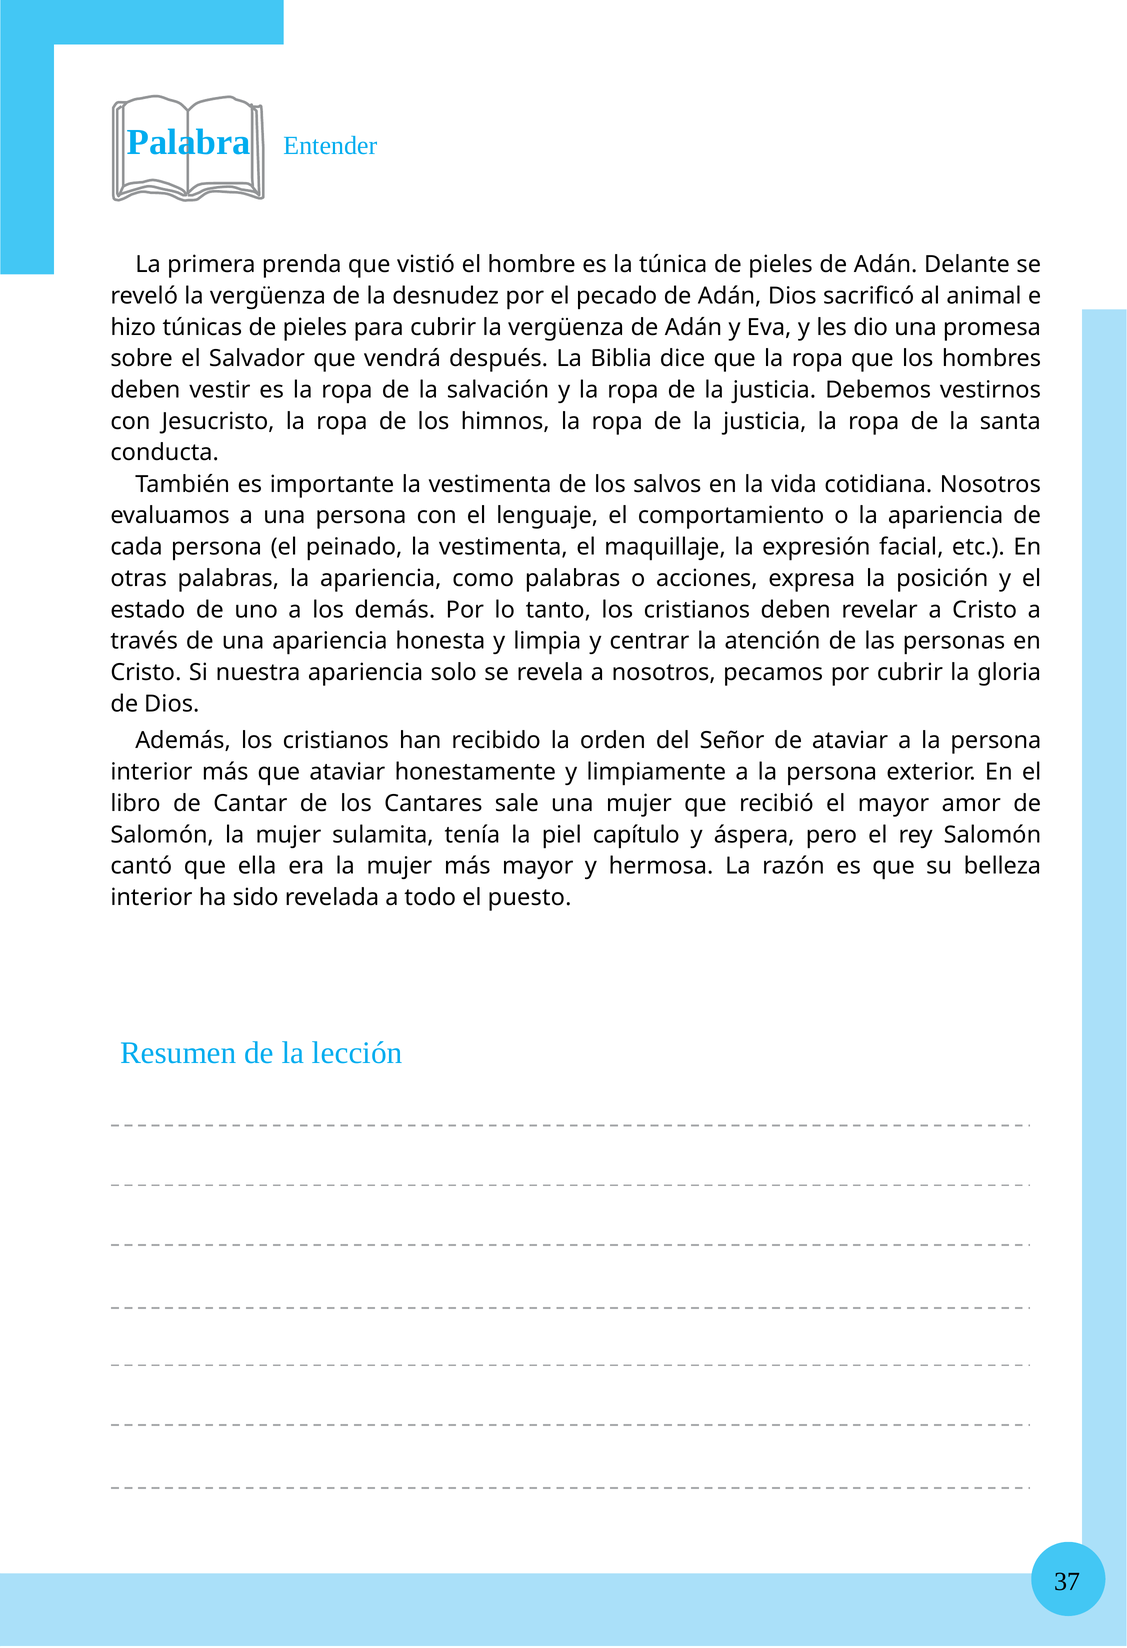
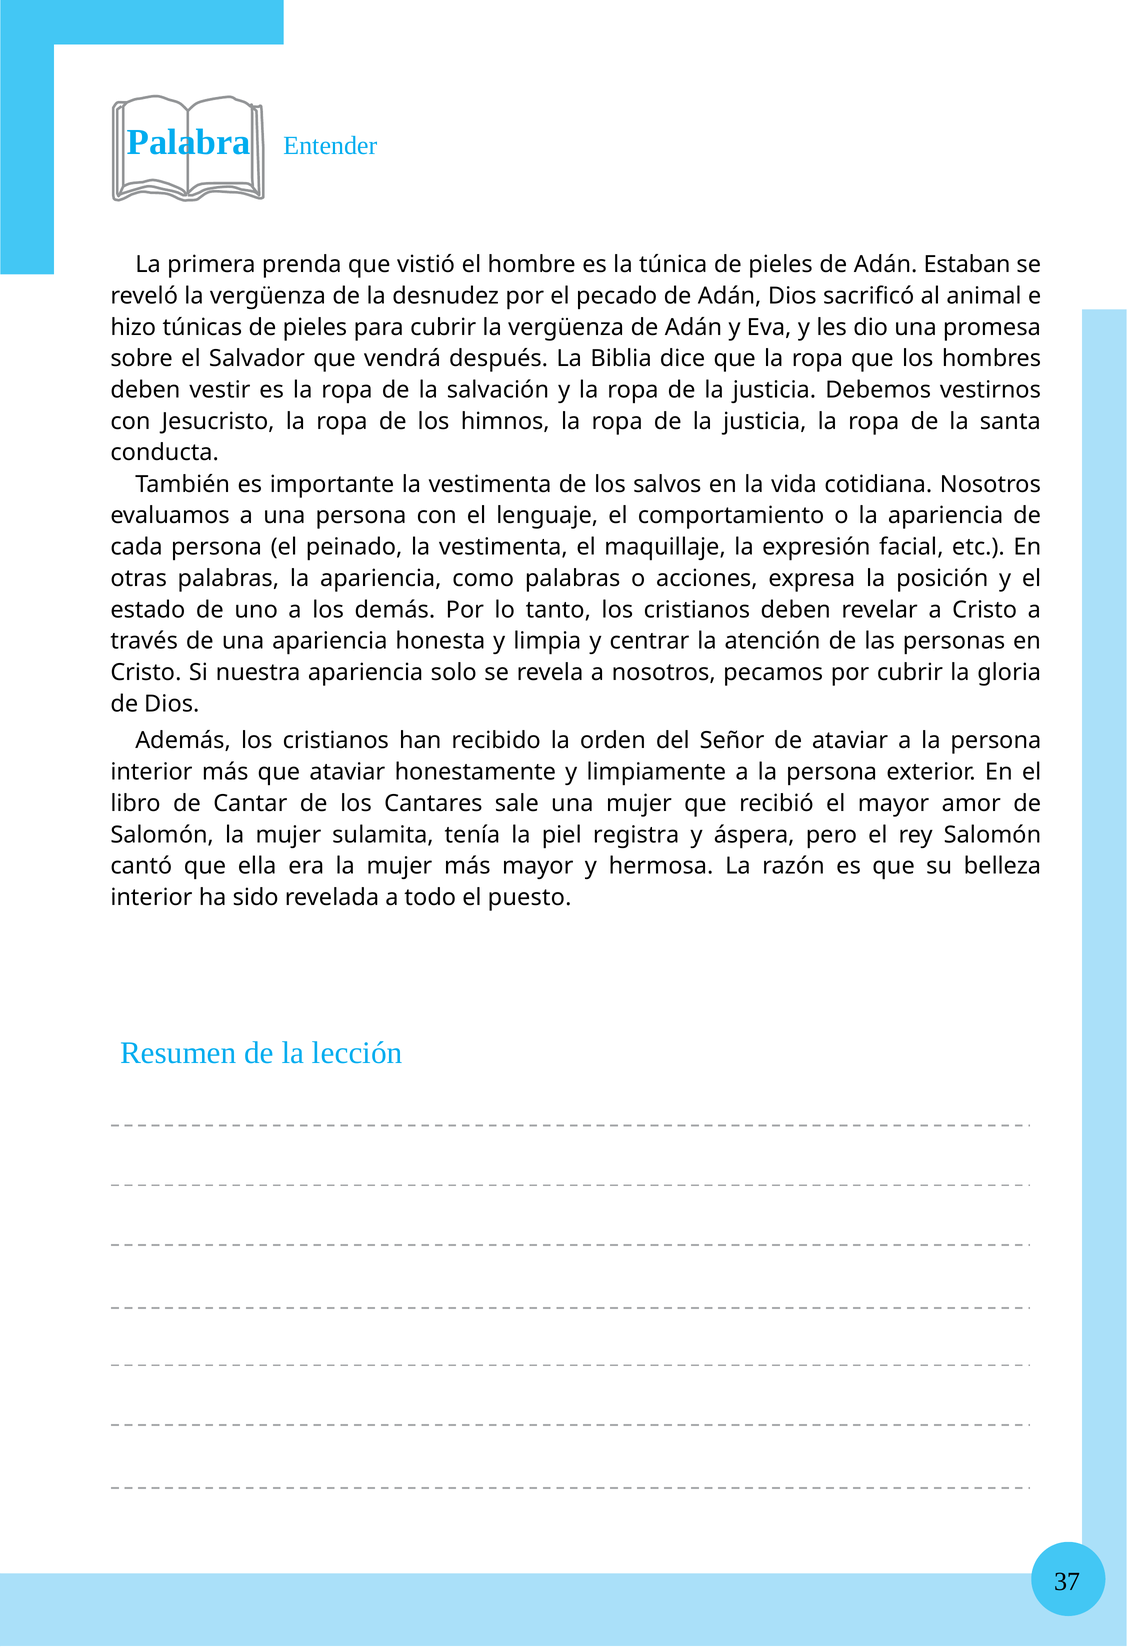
Delante: Delante -> Estaban
capítulo: capítulo -> registra
